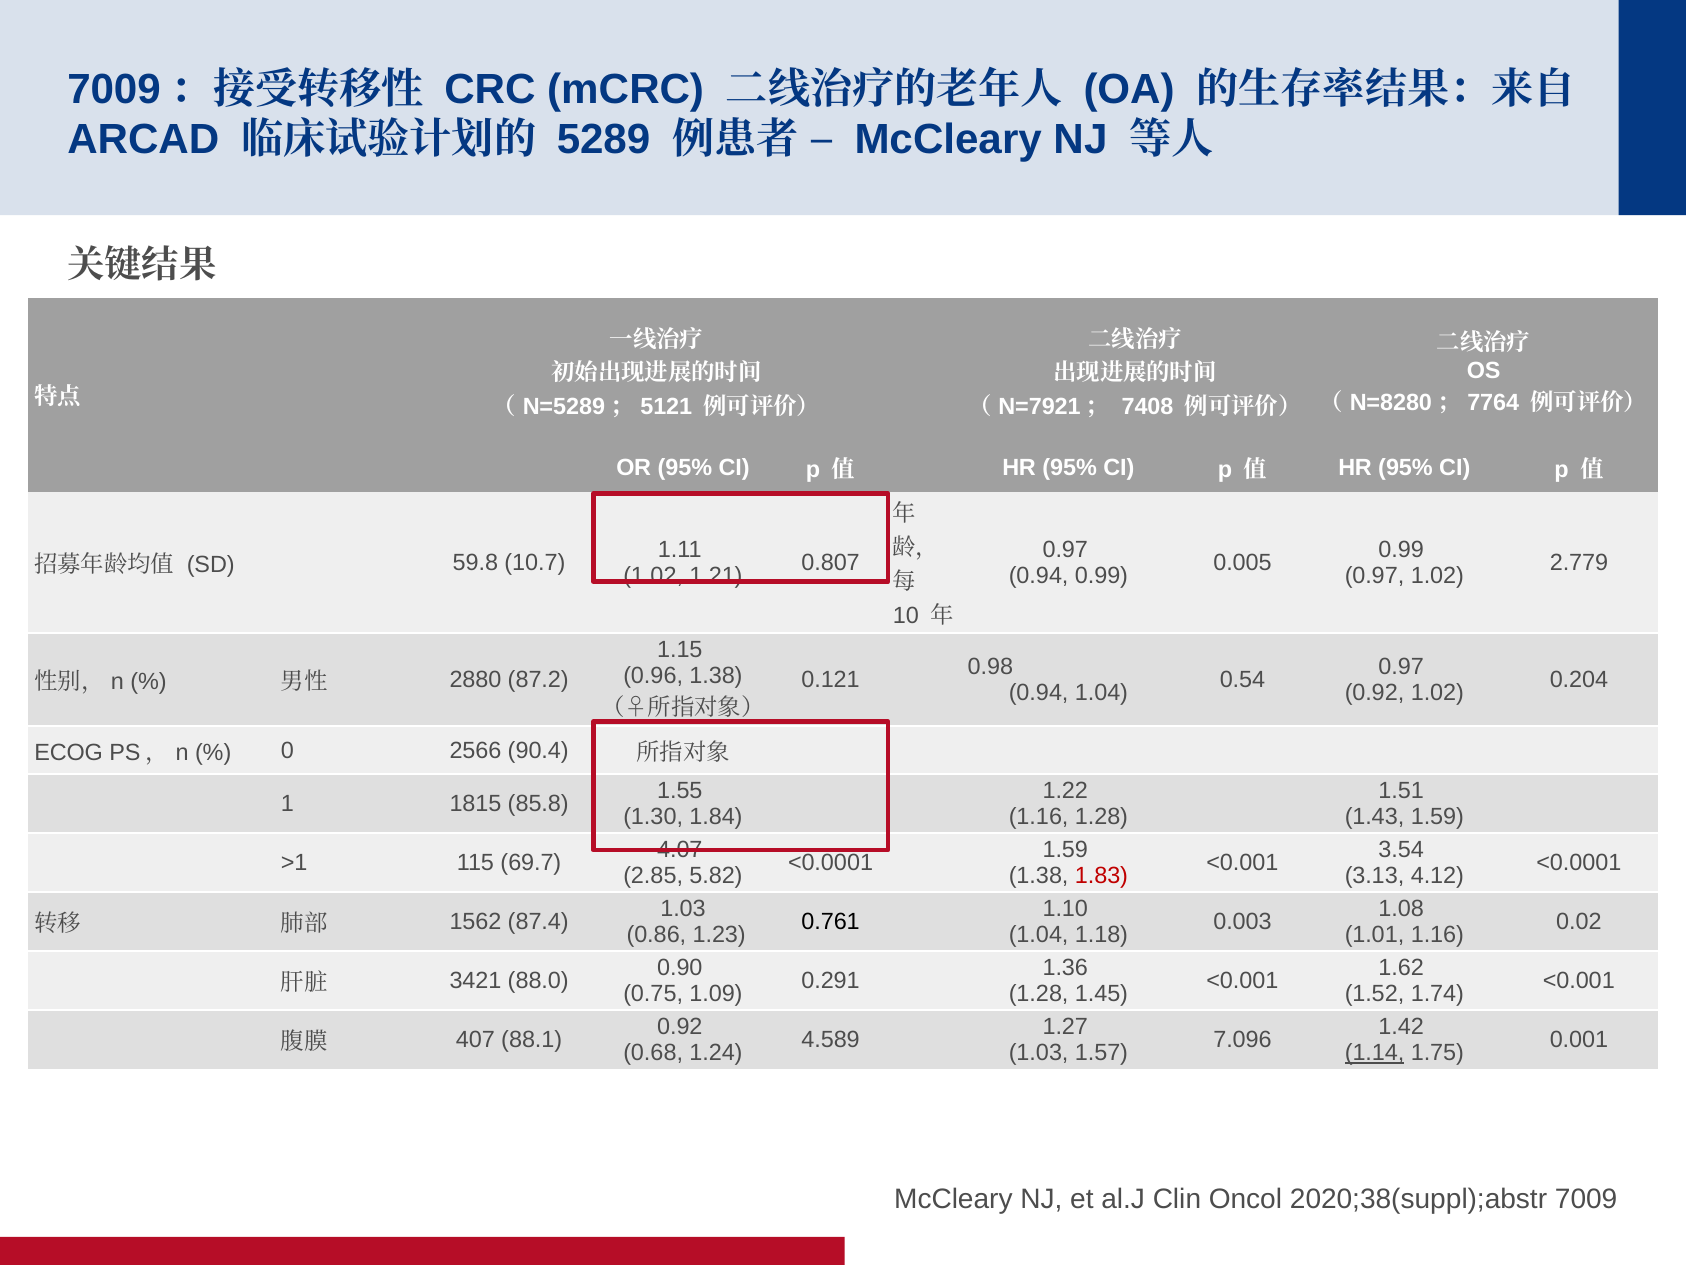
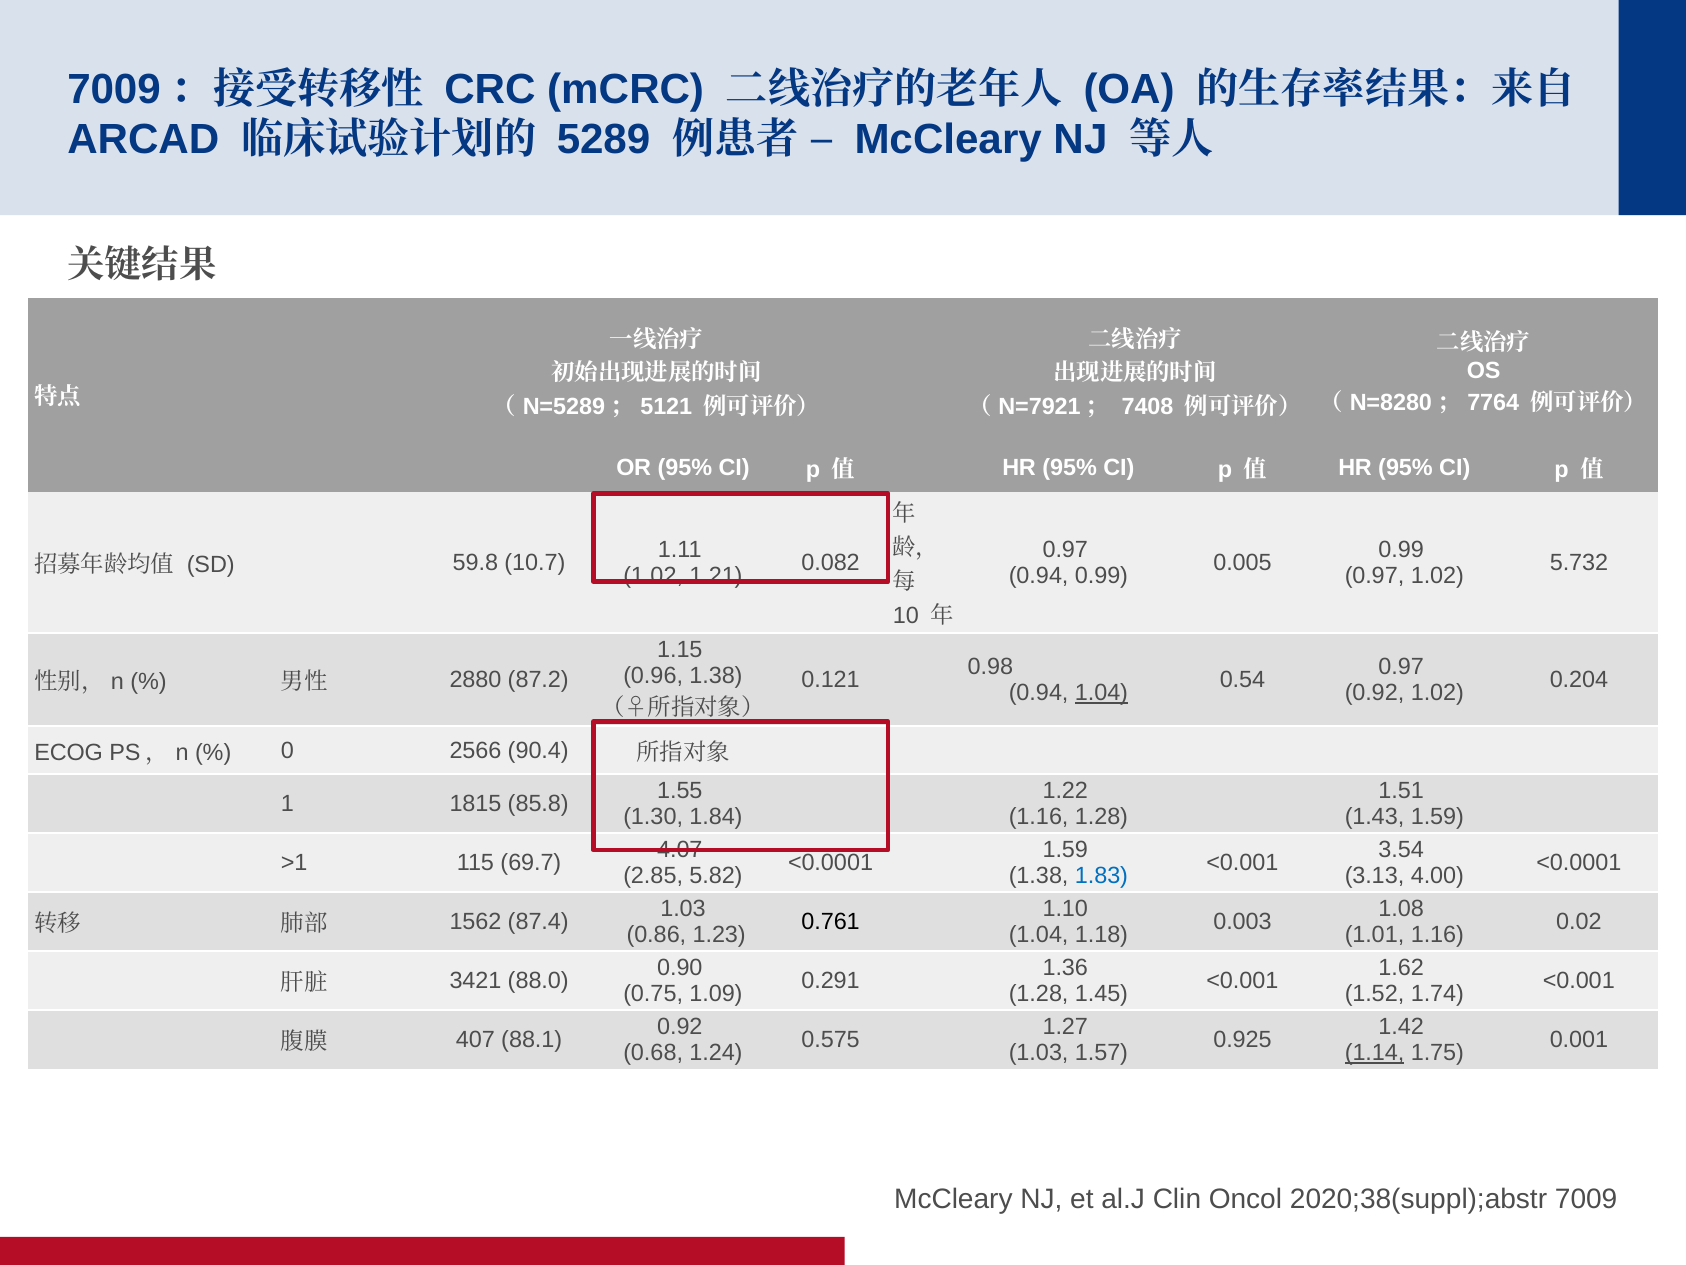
0.807: 0.807 -> 0.082
2.779: 2.779 -> 5.732
1.04 at (1101, 693) underline: none -> present
1.83 colour: red -> blue
4.12: 4.12 -> 4.00
4.589: 4.589 -> 0.575
7.096: 7.096 -> 0.925
